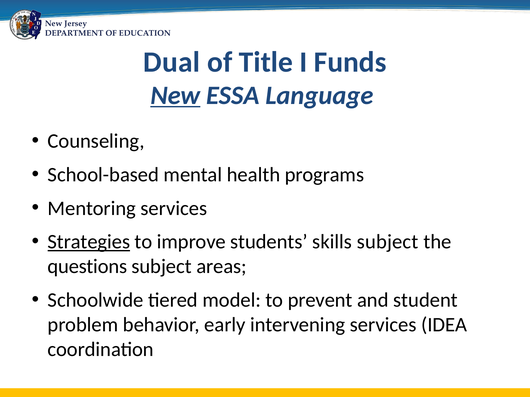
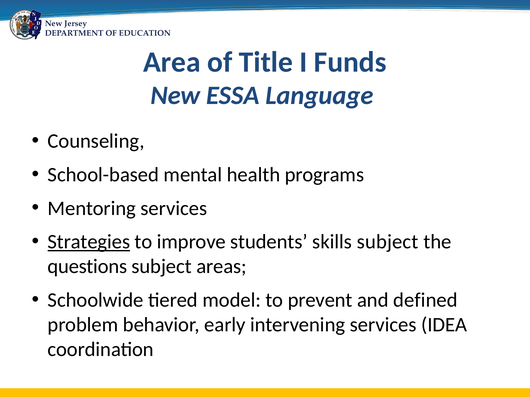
Dual: Dual -> Area
New at (175, 95) underline: present -> none
student: student -> defined
